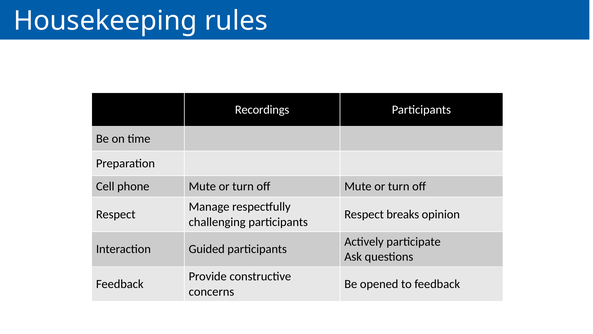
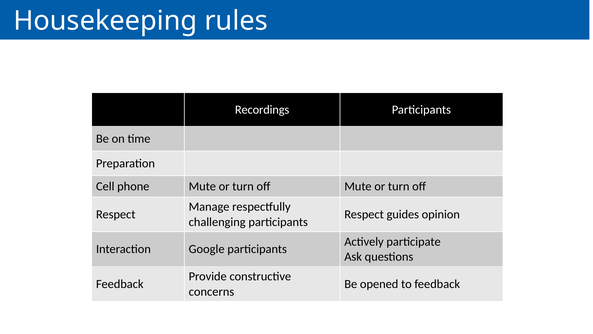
breaks: breaks -> guides
Guided: Guided -> Google
